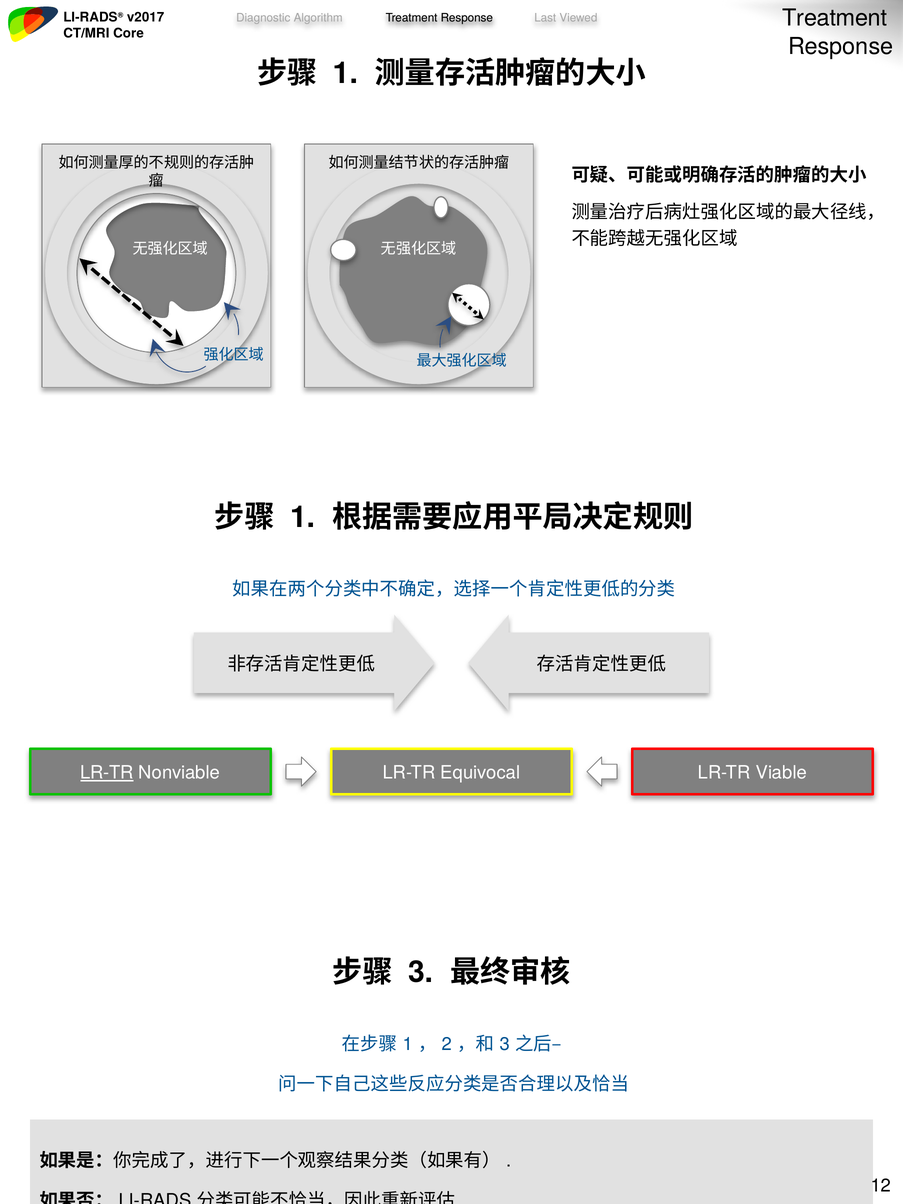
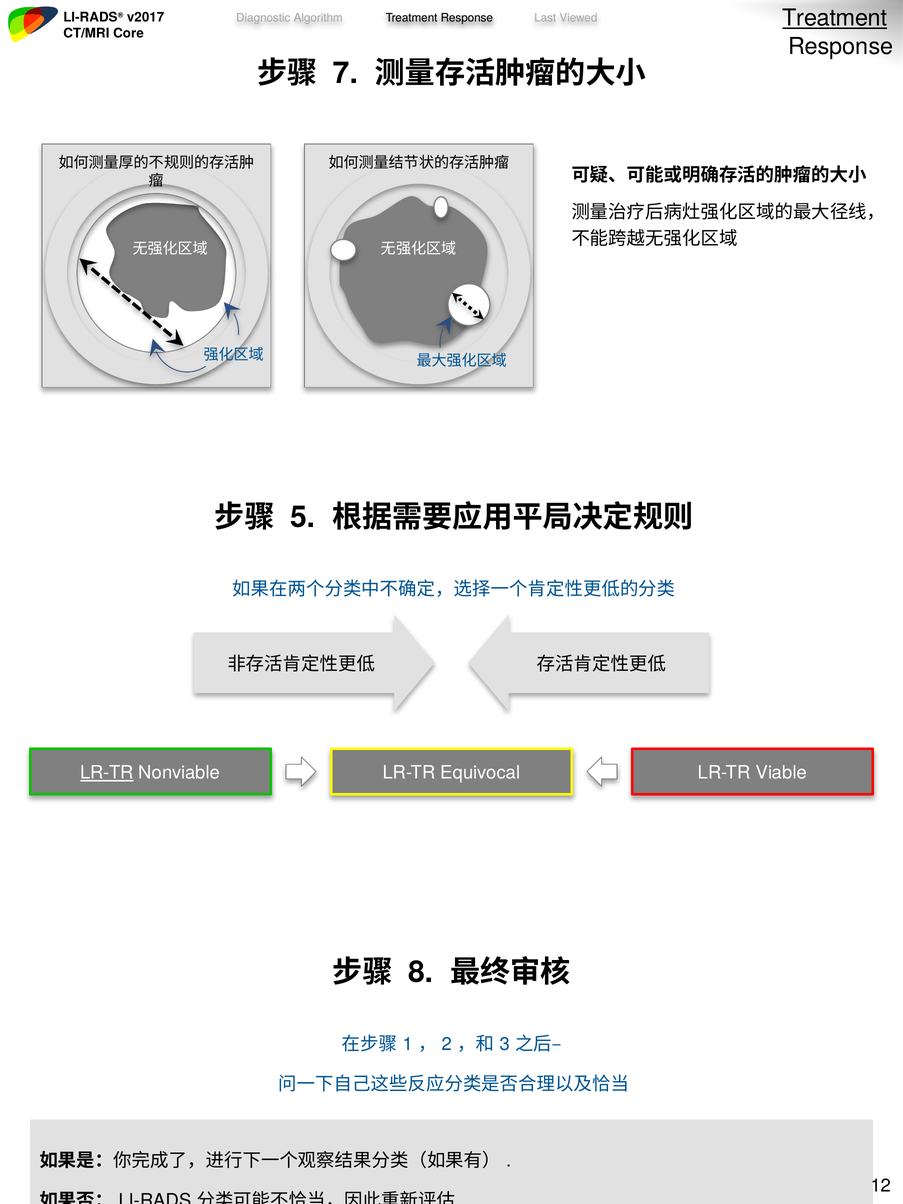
Treatment at (835, 18) underline: none -> present
1 at (345, 73): 1 -> 7
1 at (303, 517): 1 -> 5
3 at (421, 972): 3 -> 8
